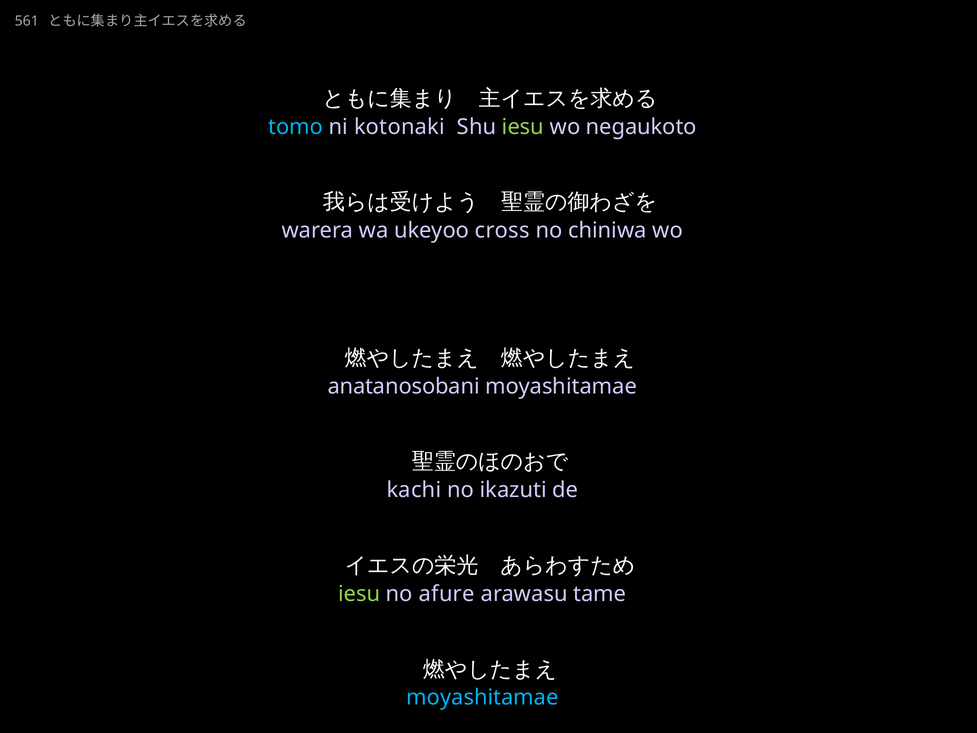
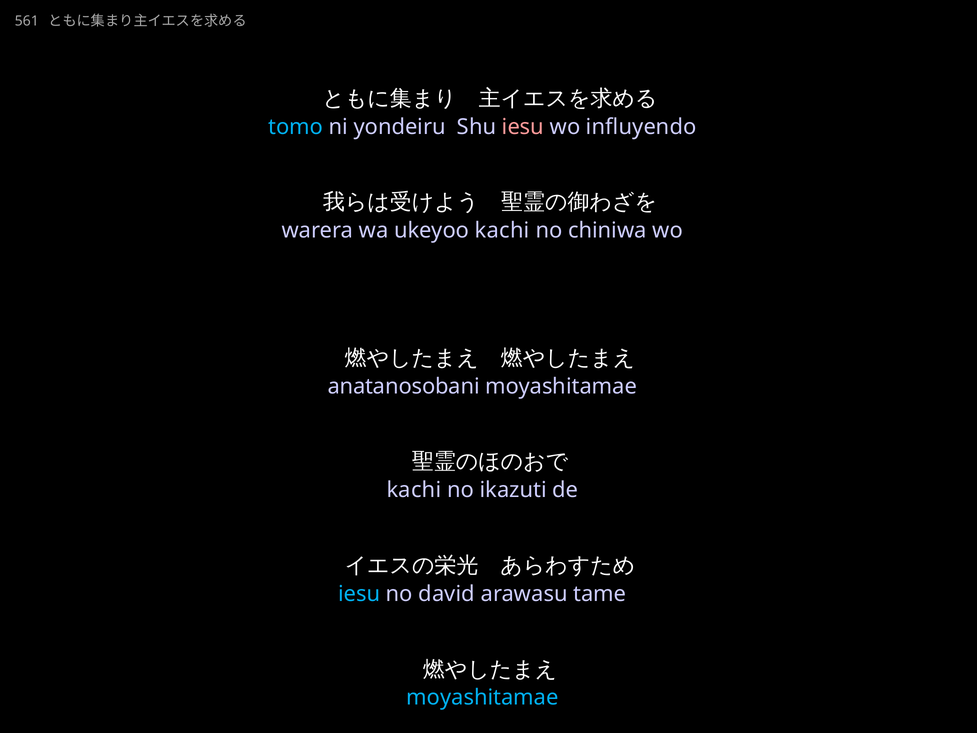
kotonaki: kotonaki -> yondeiru
iesu at (523, 127) colour: light green -> pink
negaukoto: negaukoto -> influyendo
ukeyoo cross: cross -> kachi
iesu at (359, 594) colour: light green -> light blue
afure: afure -> david
